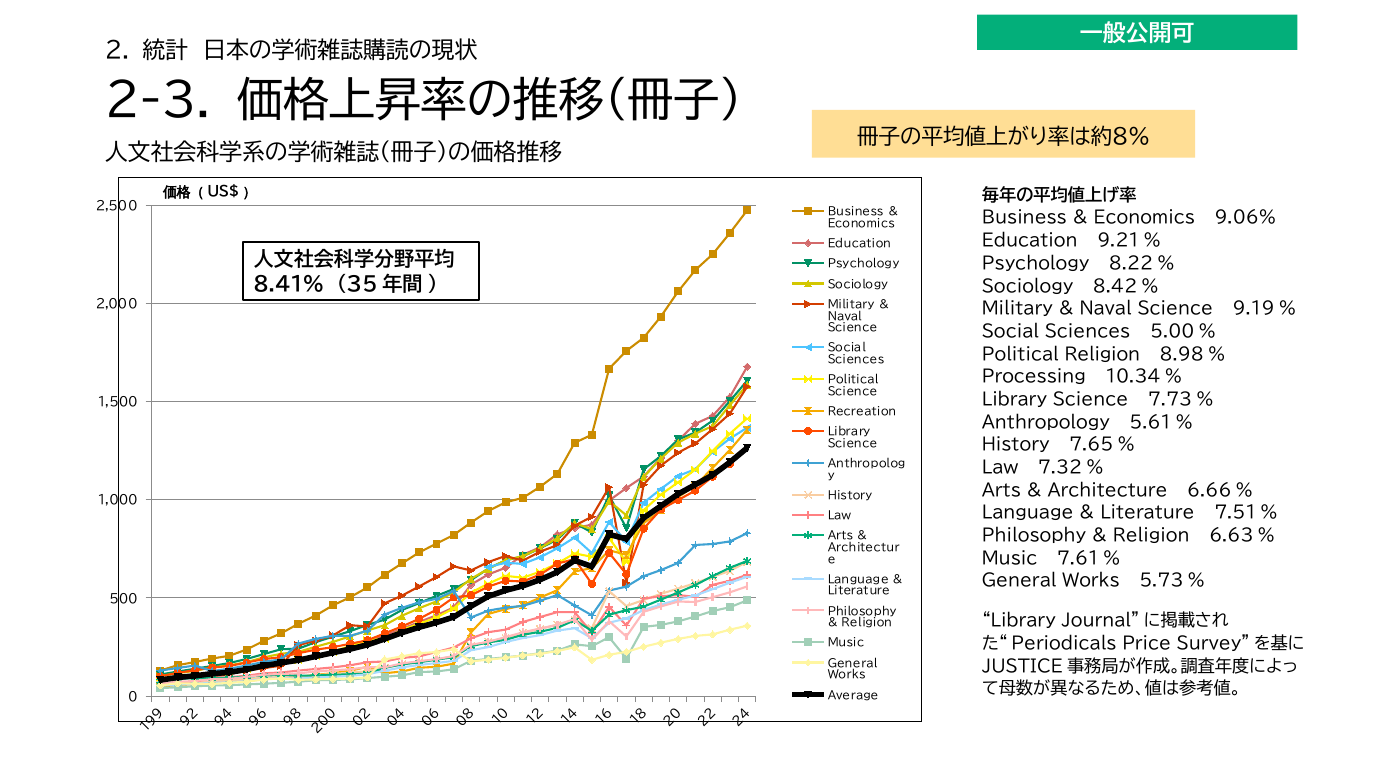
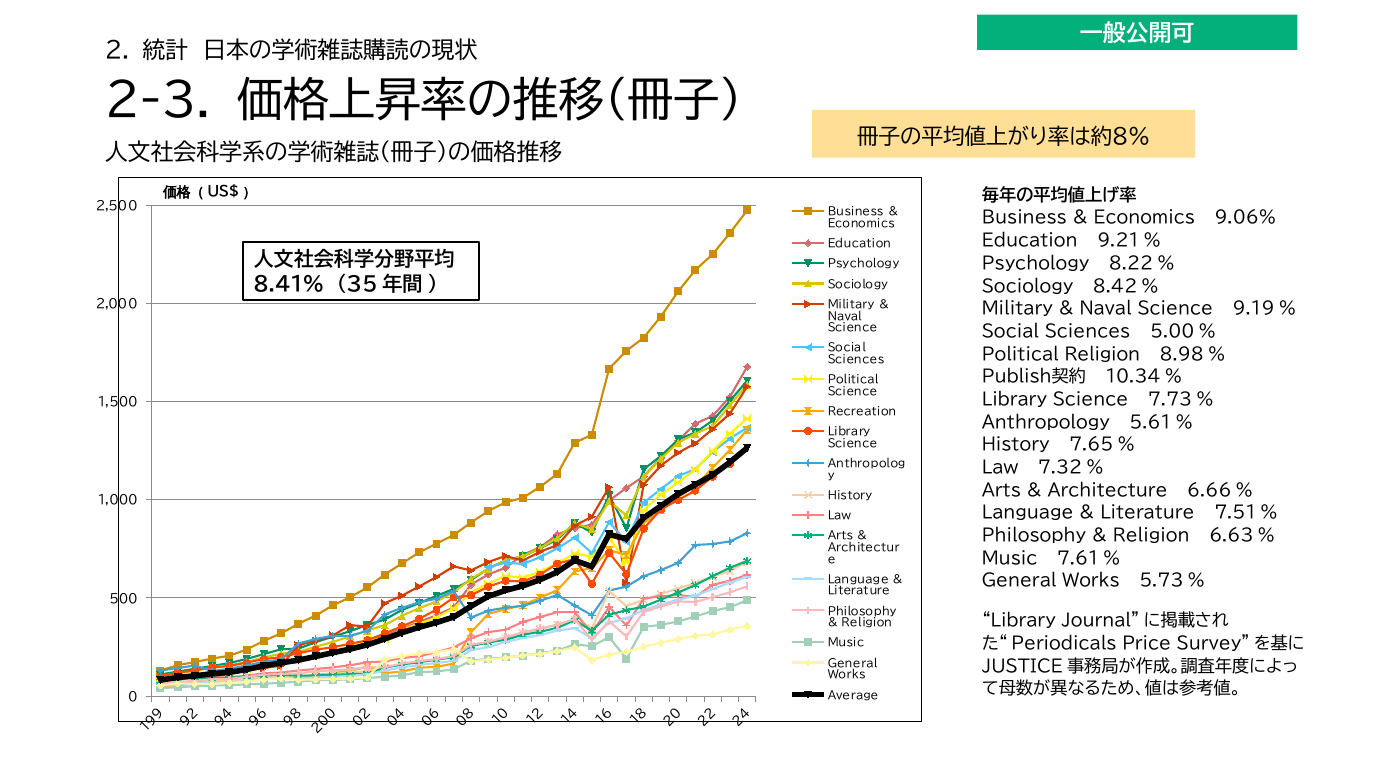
Processing: Processing -> Publish契約
